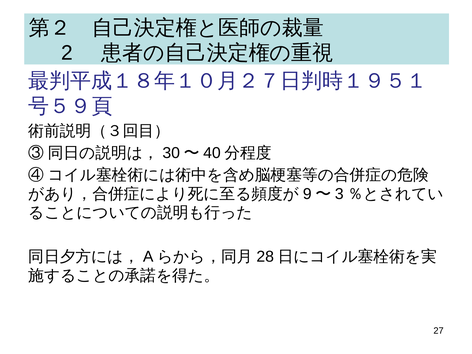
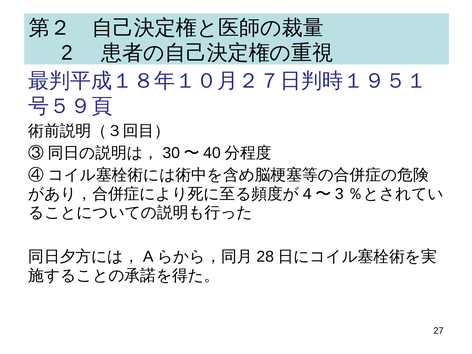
9: 9 -> 4
